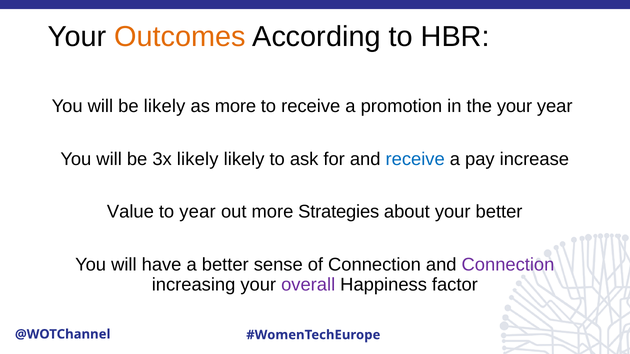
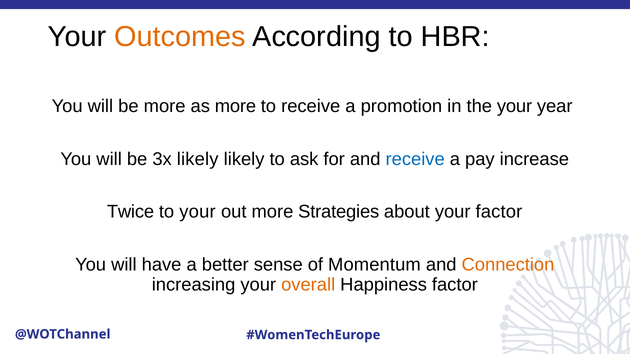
be likely: likely -> more
Value: Value -> Twice
to year: year -> your
your better: better -> factor
of Connection: Connection -> Momentum
Connection at (508, 265) colour: purple -> orange
overall colour: purple -> orange
